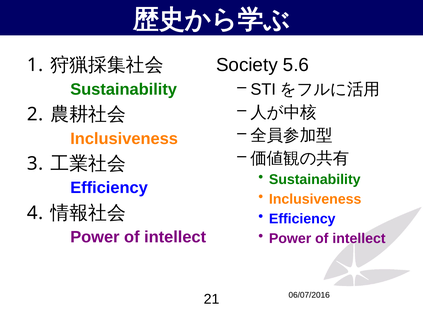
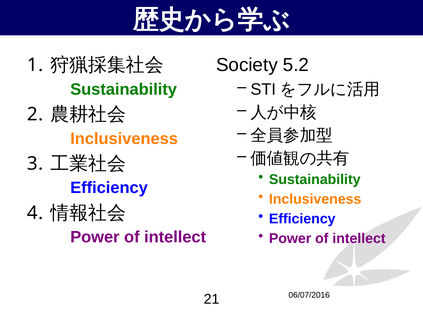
5.6: 5.6 -> 5.2
